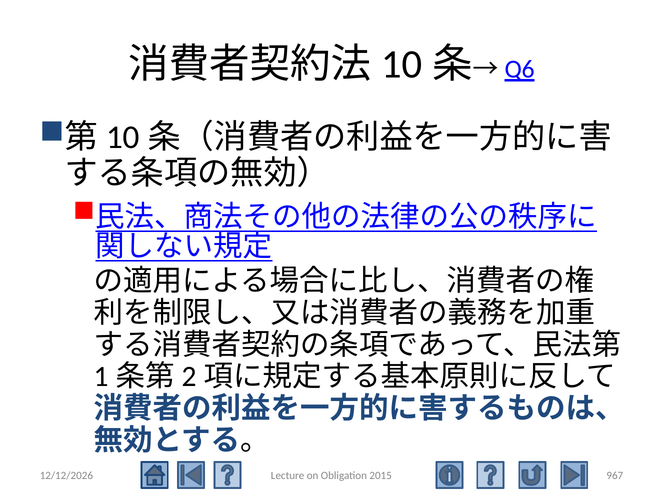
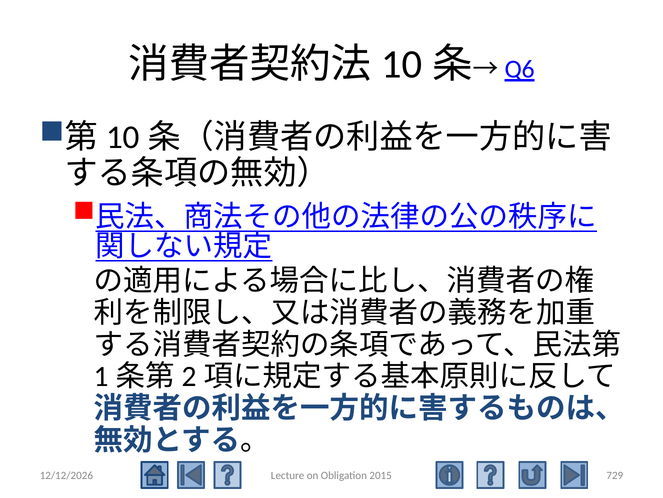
967: 967 -> 729
